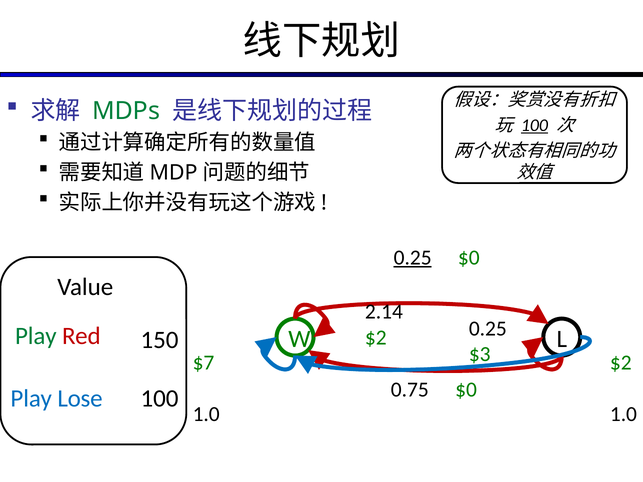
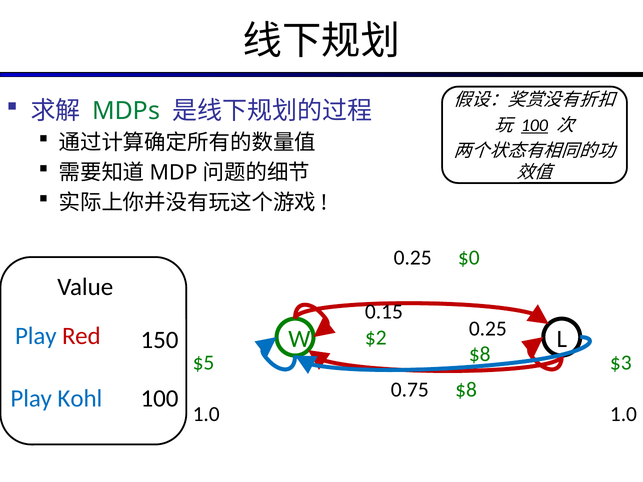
0.25 at (413, 258) underline: present -> none
2.14: 2.14 -> 0.15
Play at (36, 336) colour: green -> blue
$3 at (480, 355): $3 -> $8
$7: $7 -> $5
$2 at (621, 363): $2 -> $3
0.75 $0: $0 -> $8
Lose: Lose -> Kohl
